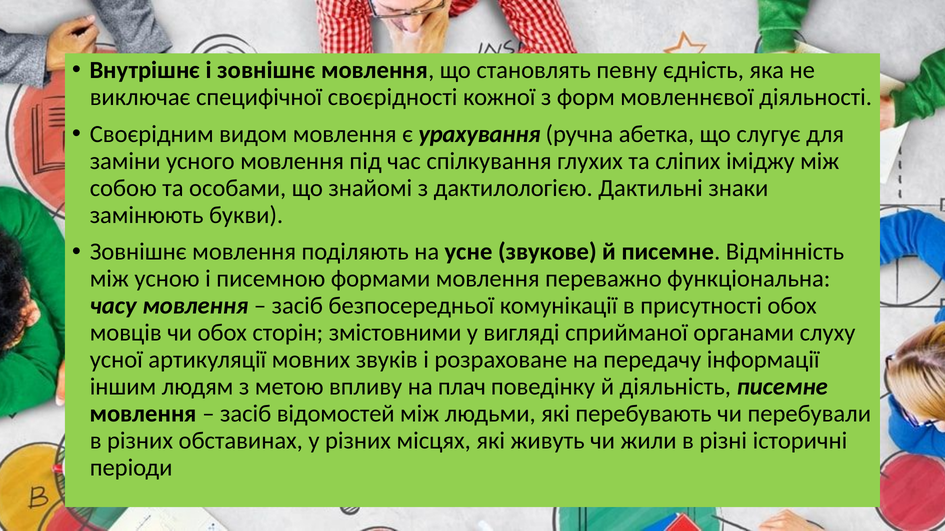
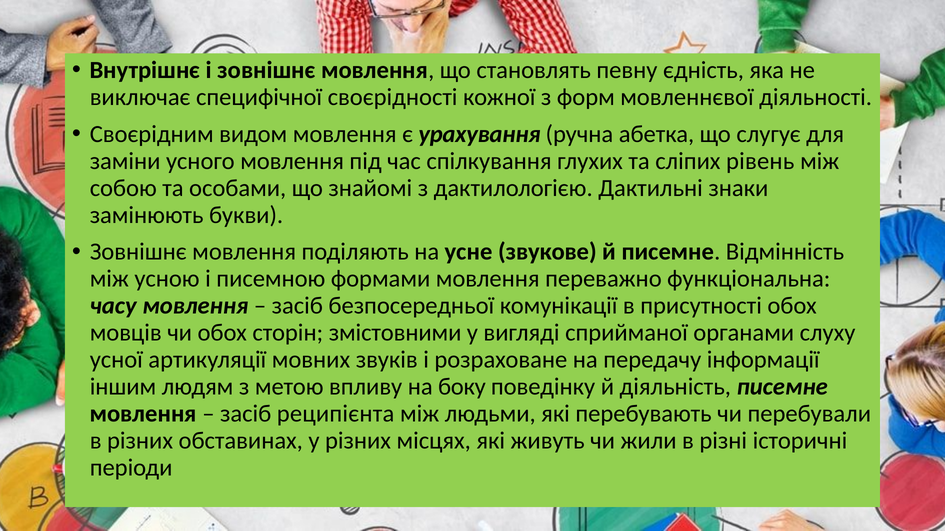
іміджу: іміджу -> рівень
плач: плач -> боку
відомостей: відомостей -> реципієнта
